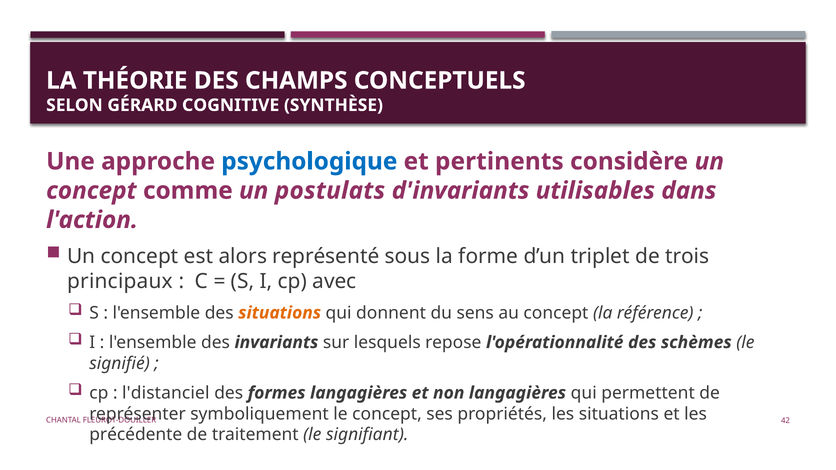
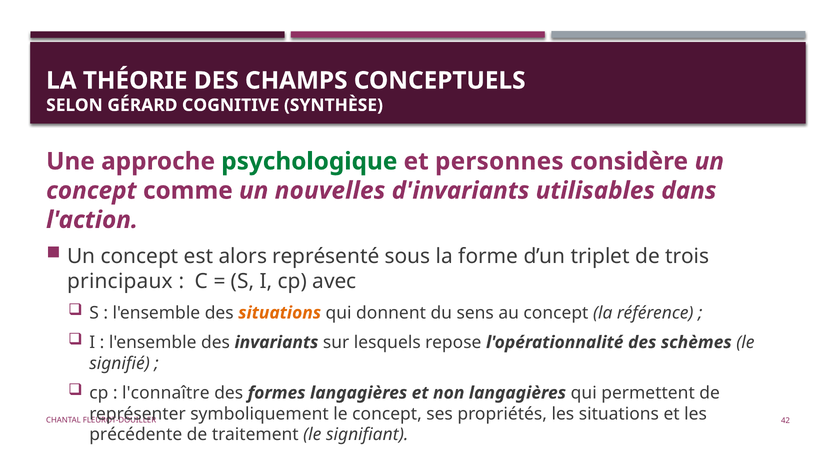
psychologique colour: blue -> green
pertinents: pertinents -> personnes
postulats: postulats -> nouvelles
l'distanciel: l'distanciel -> l'connaître
